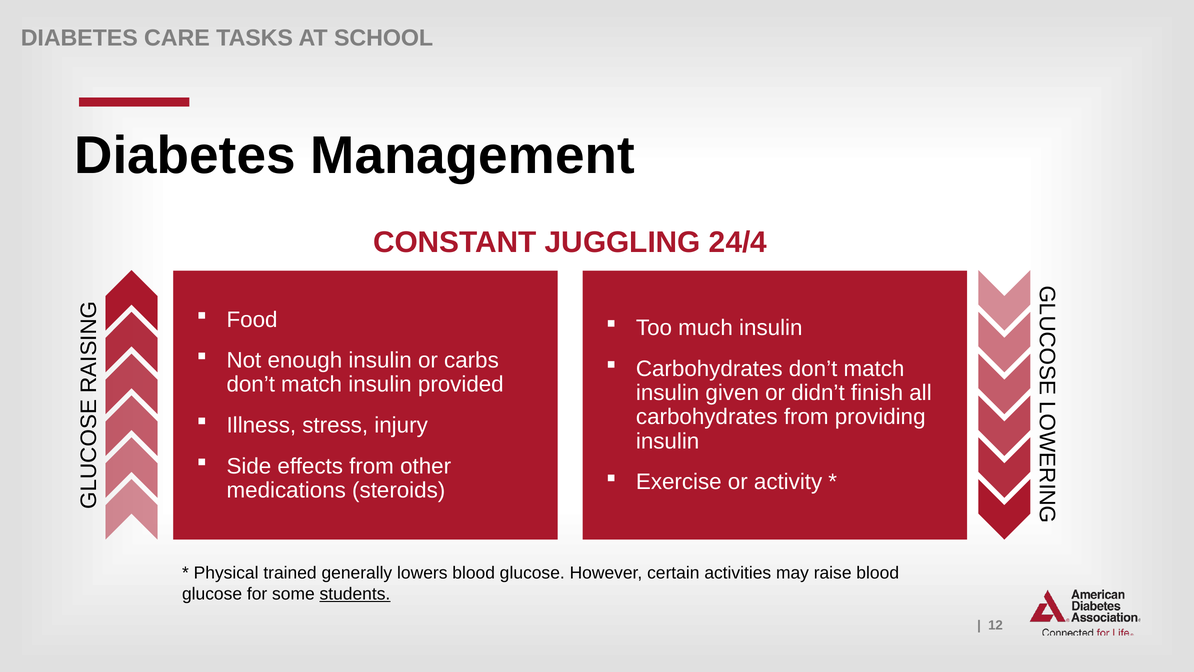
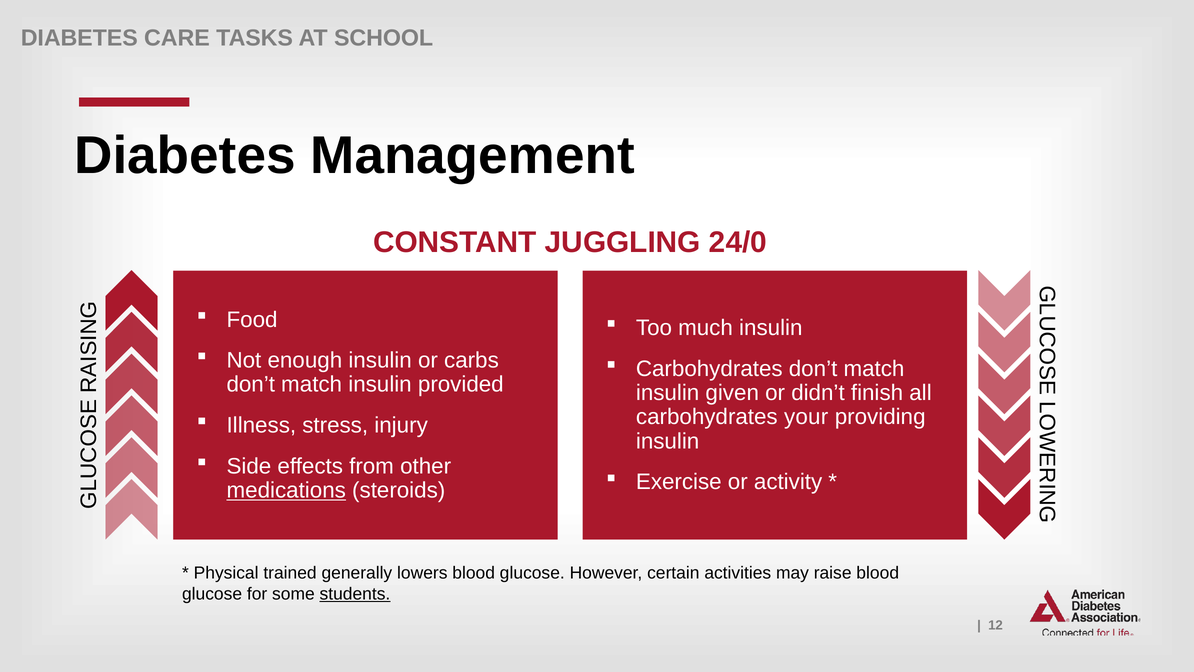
24/4: 24/4 -> 24/0
carbohydrates from: from -> your
medications underline: none -> present
